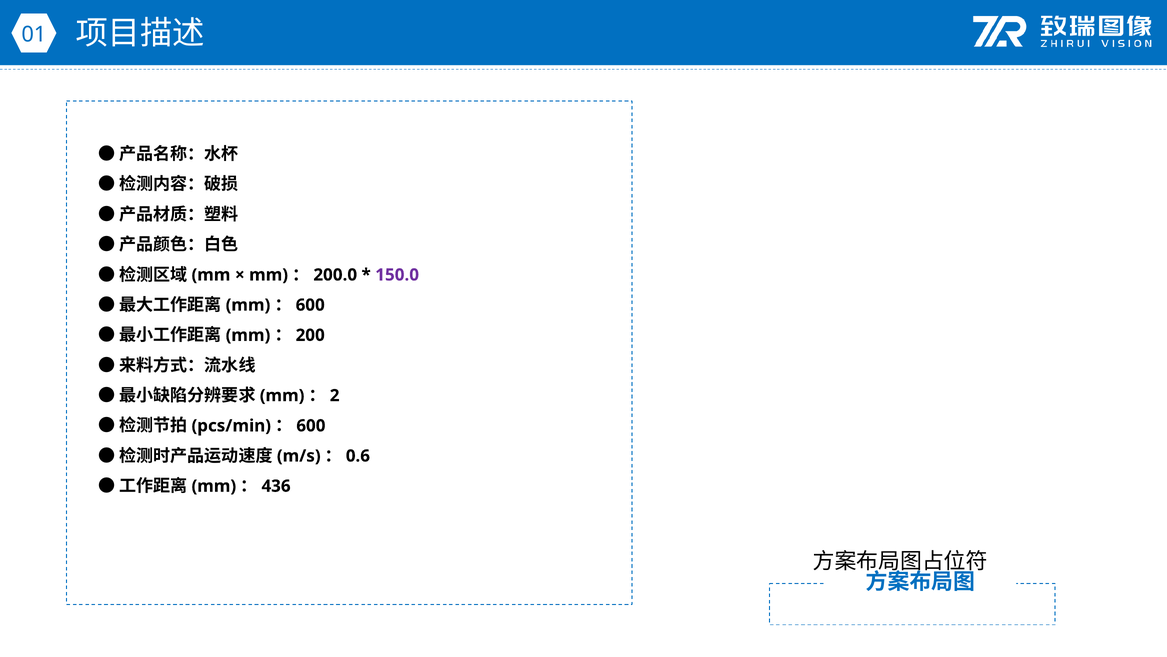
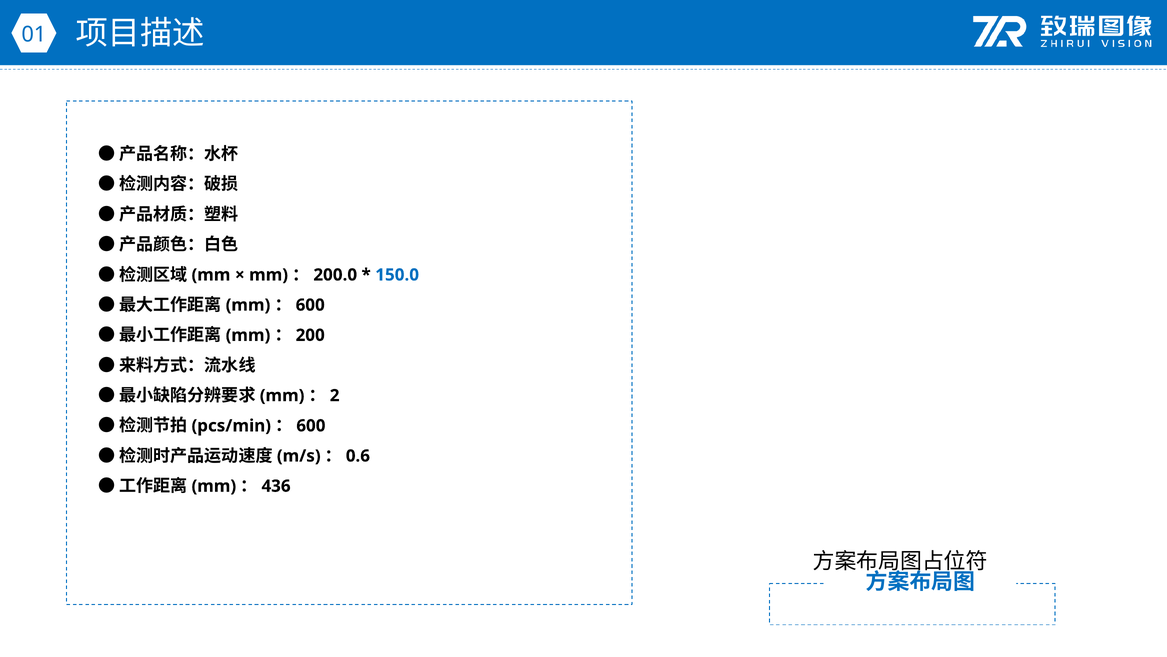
150.0 colour: purple -> blue
